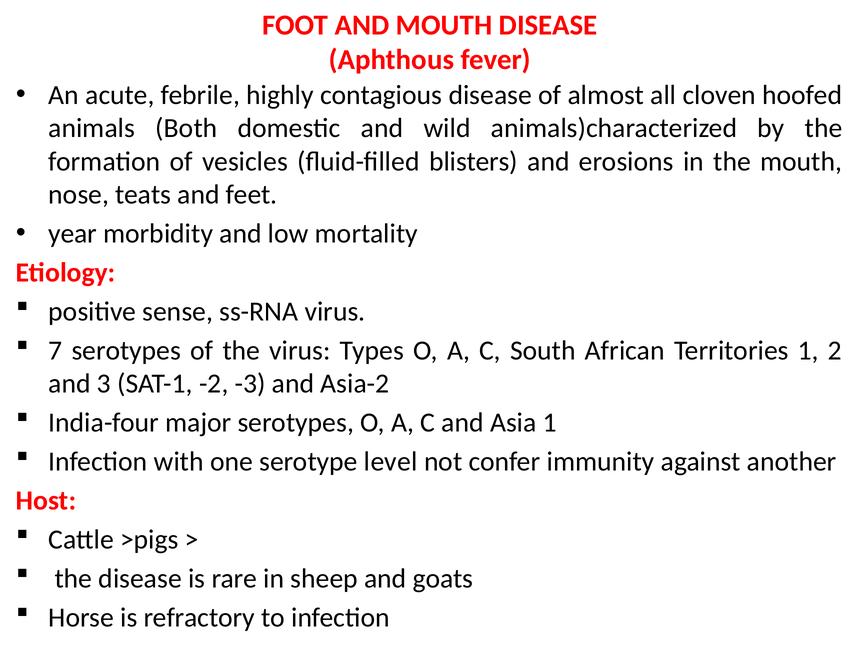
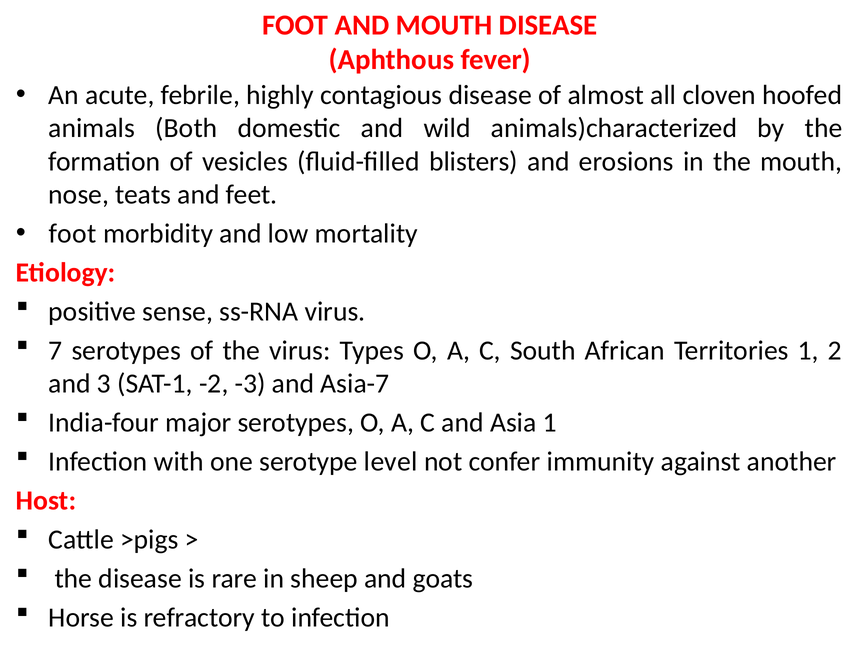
year at (73, 234): year -> foot
Asia-2: Asia-2 -> Asia-7
